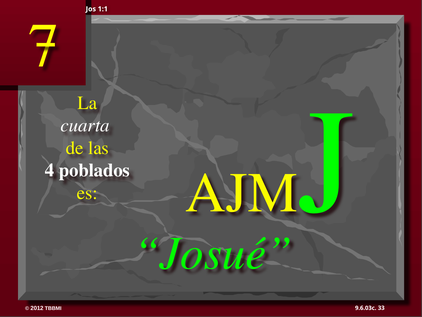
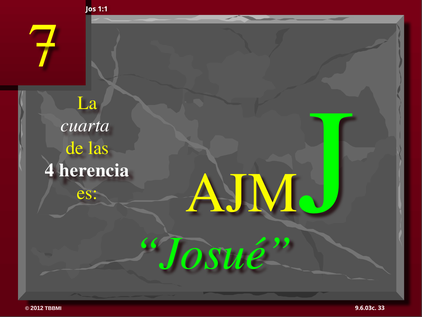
poblados: poblados -> herencia
